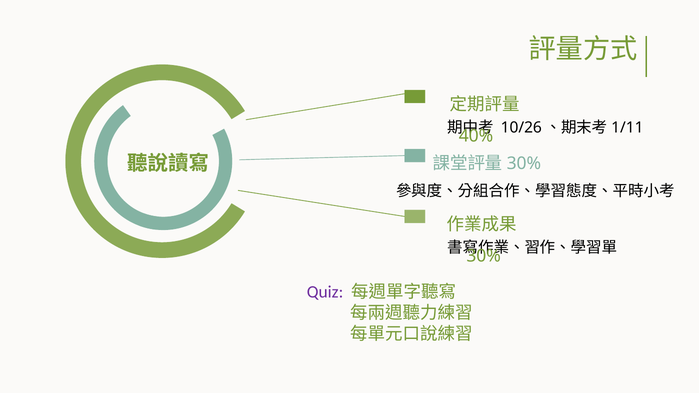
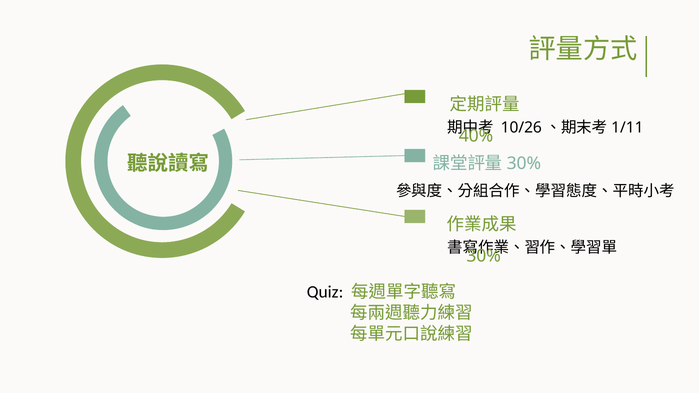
Quiz colour: purple -> black
